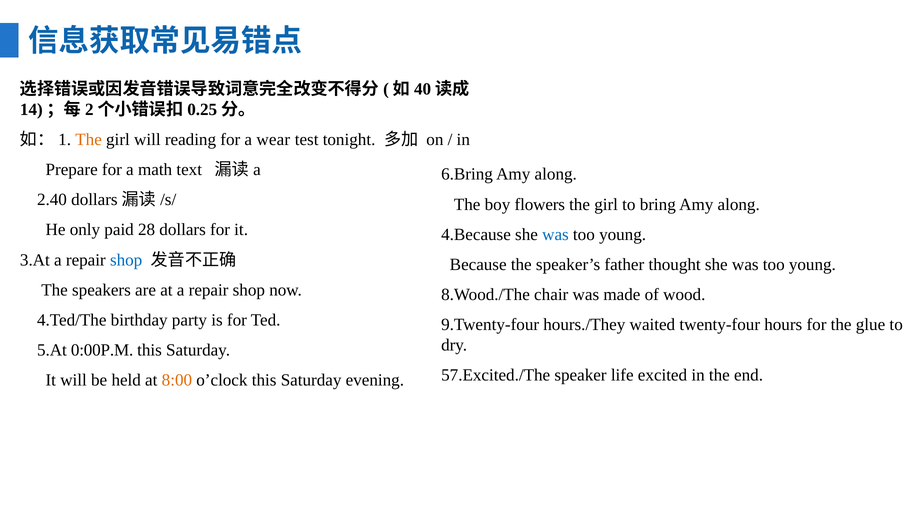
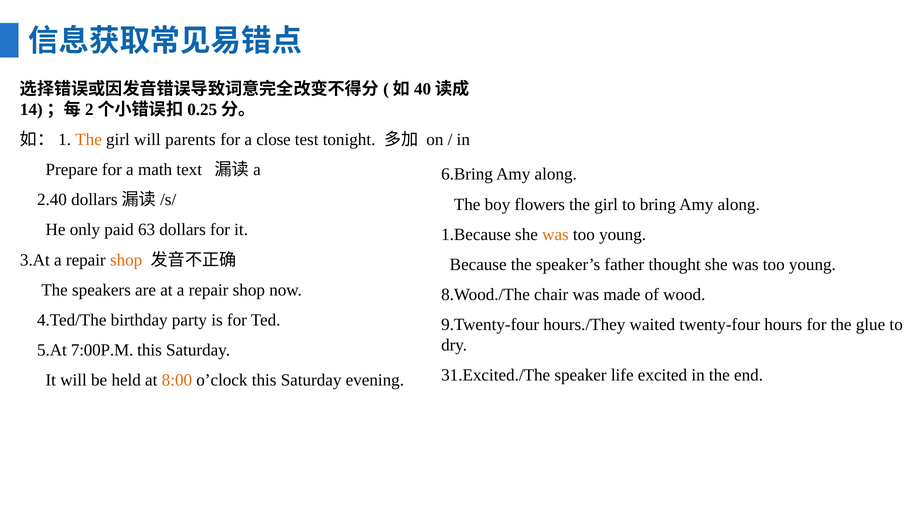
reading: reading -> parents
wear: wear -> close
28: 28 -> 63
4.Because: 4.Because -> 1.Because
was at (555, 234) colour: blue -> orange
shop at (126, 260) colour: blue -> orange
0:00P.M: 0:00P.M -> 7:00P.M
57.Excited./The: 57.Excited./The -> 31.Excited./The
